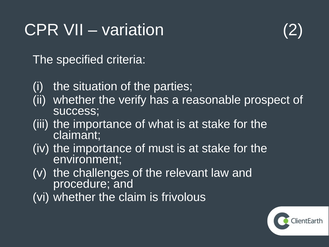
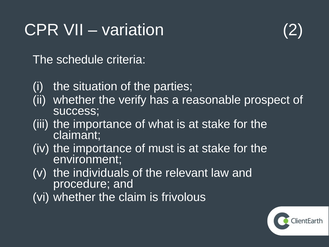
specified: specified -> schedule
challenges: challenges -> individuals
